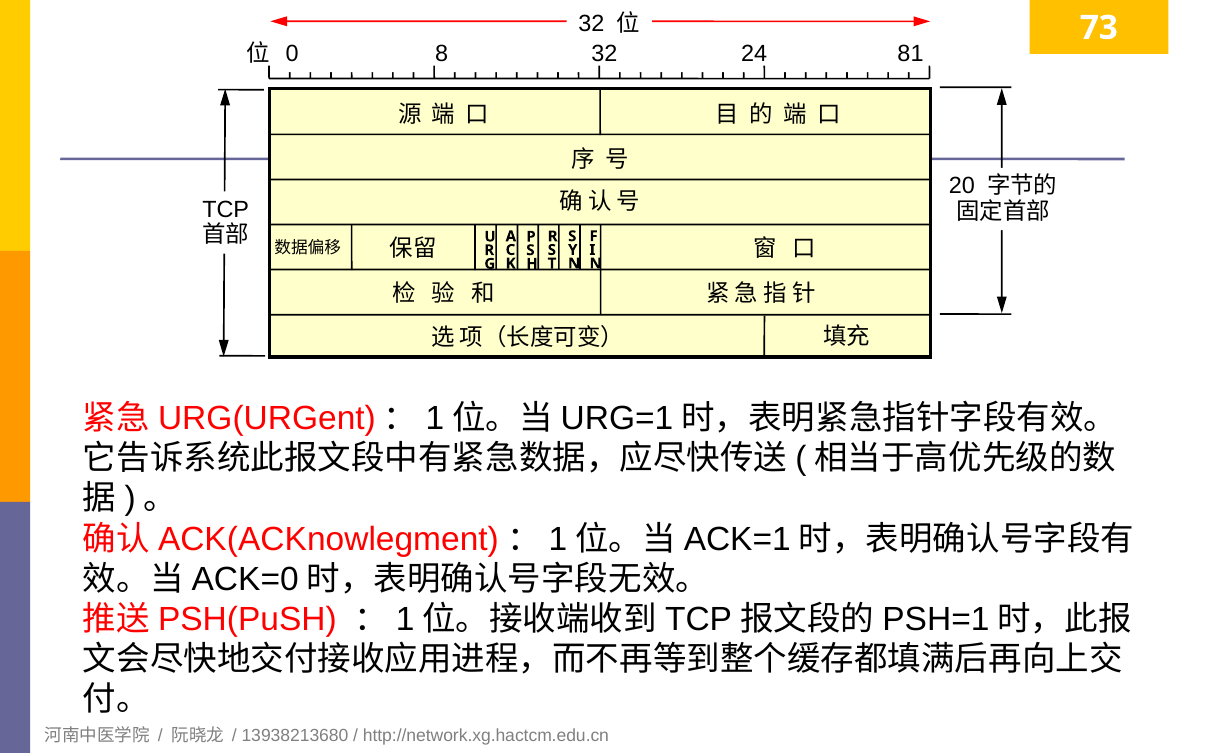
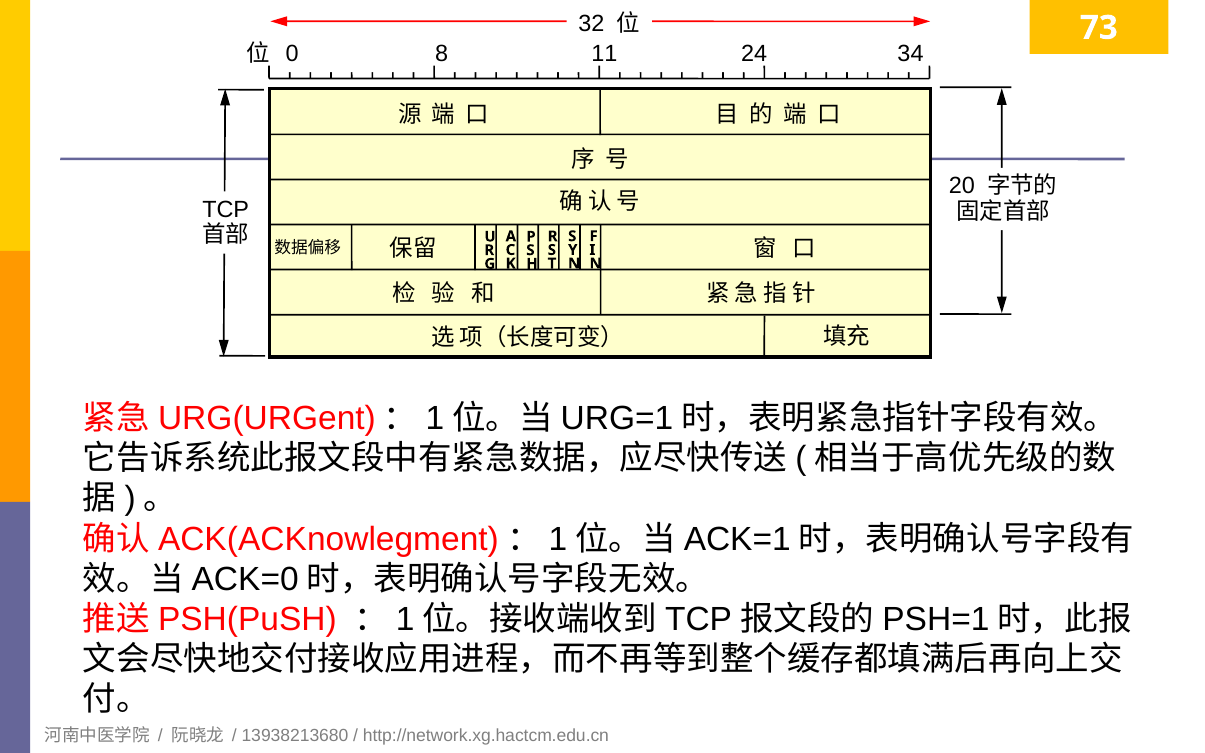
8 32: 32 -> 11
81: 81 -> 34
